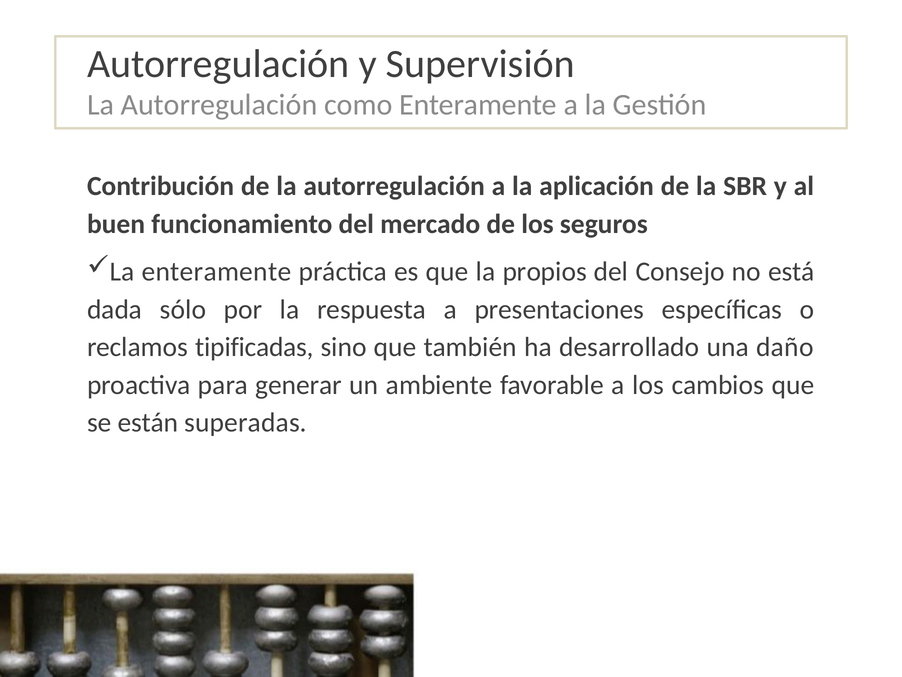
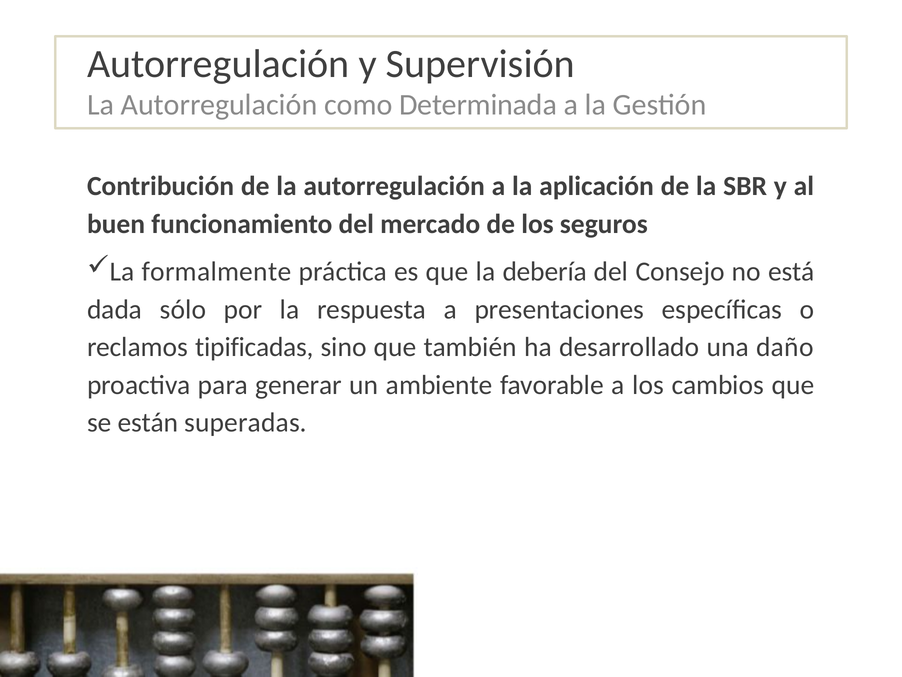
como Enteramente: Enteramente -> Determinada
La enteramente: enteramente -> formalmente
propios: propios -> debería
